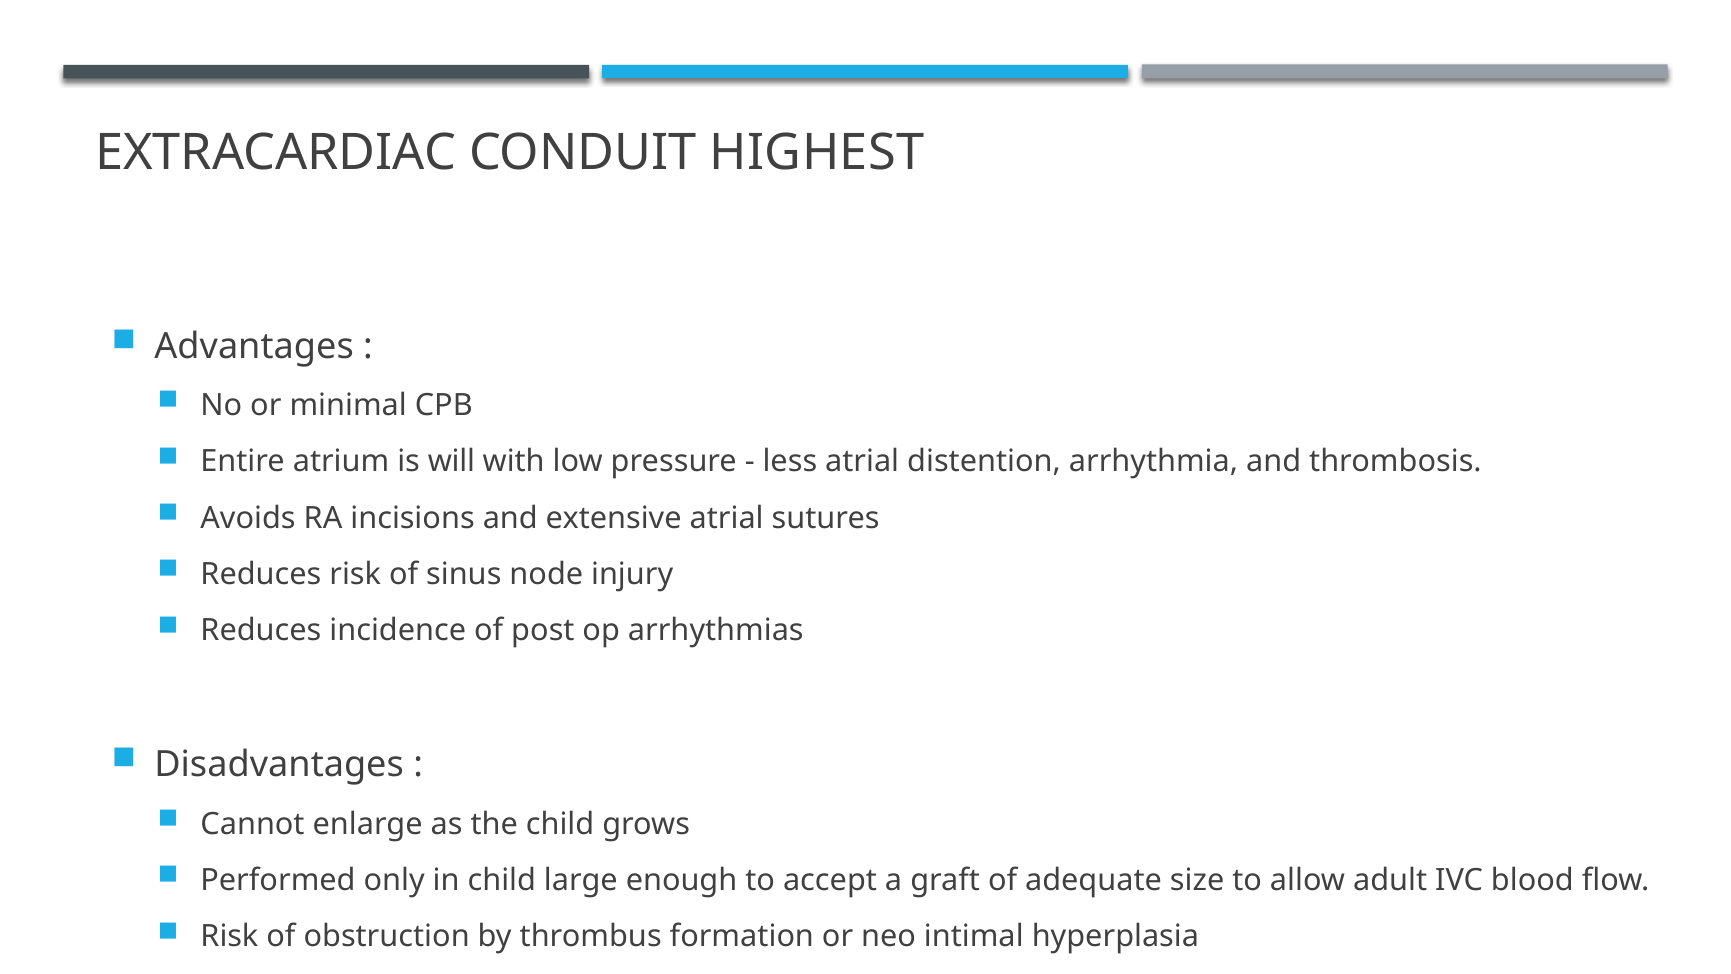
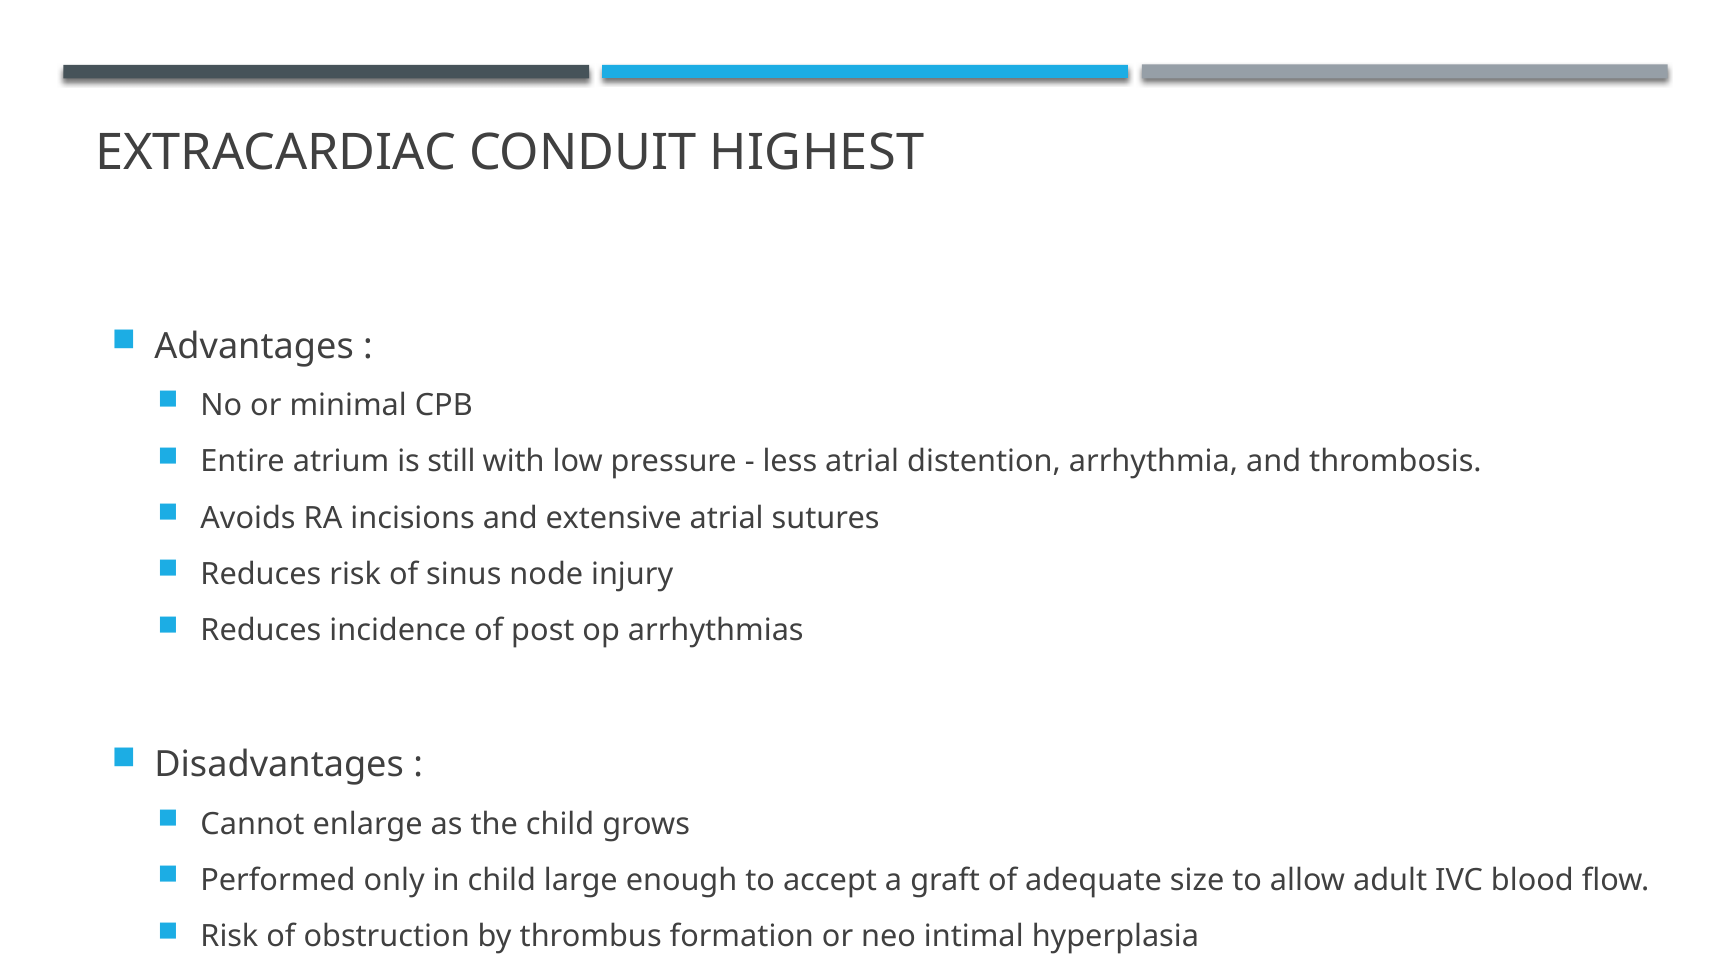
will: will -> still
